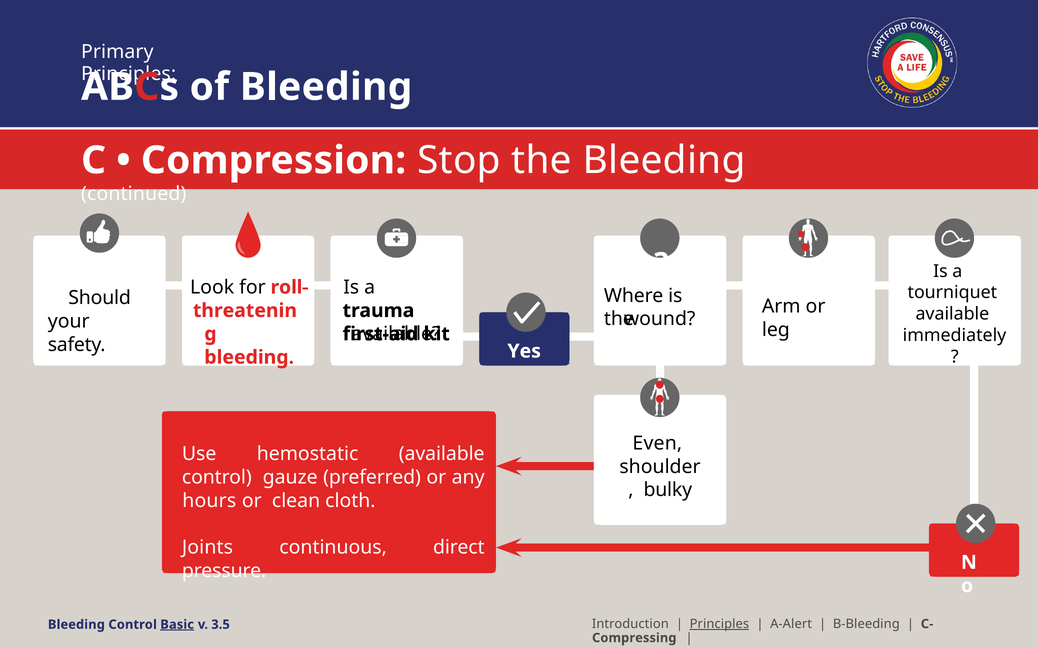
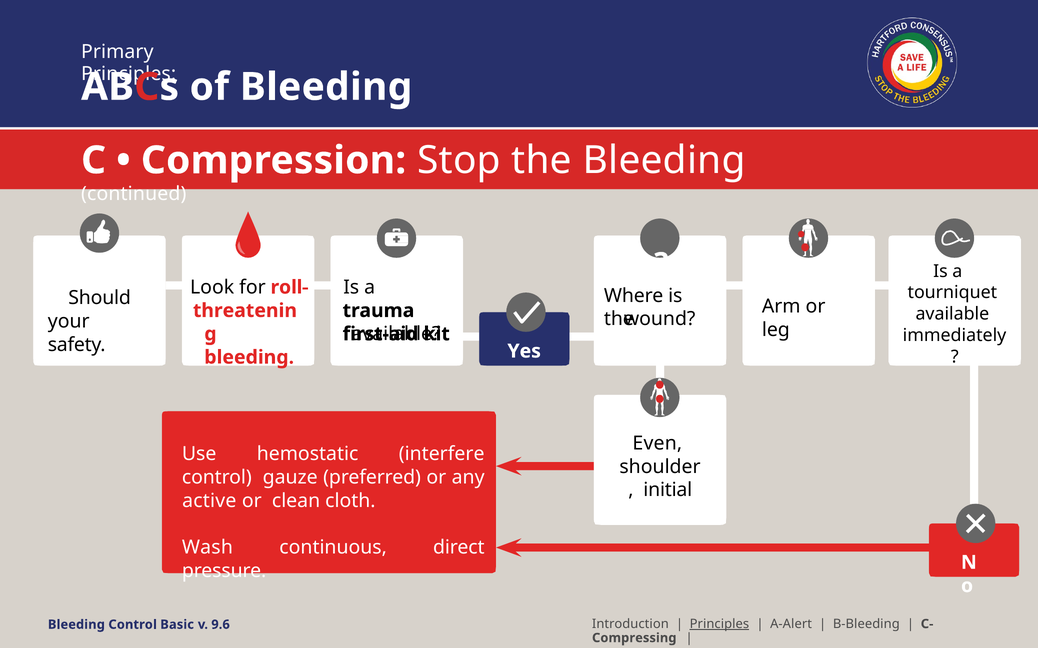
hemostatic available: available -> interfere
bulky: bulky -> initial
hours: hours -> active
Joints: Joints -> Wash
Basic underline: present -> none
3.5: 3.5 -> 9.6
